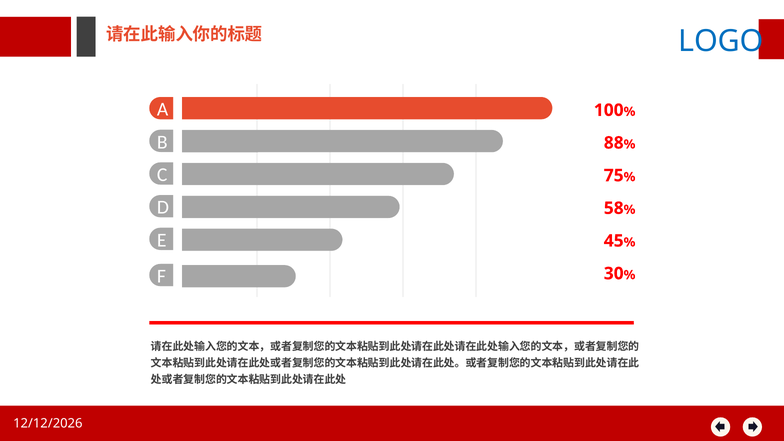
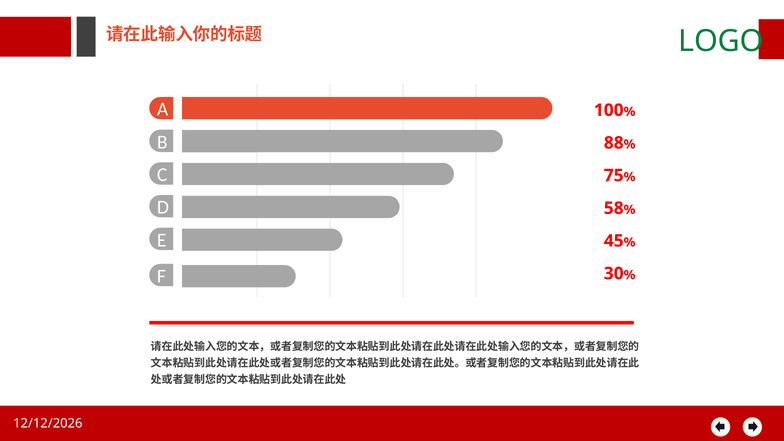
LOGO colour: blue -> green
